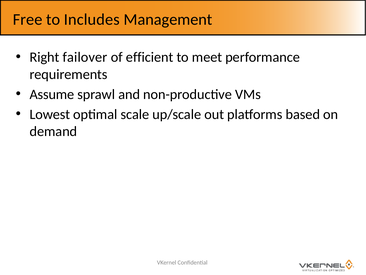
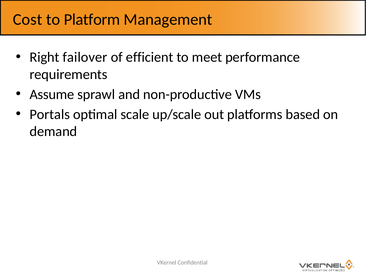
Free: Free -> Cost
Includes: Includes -> Platform
Lowest: Lowest -> Portals
